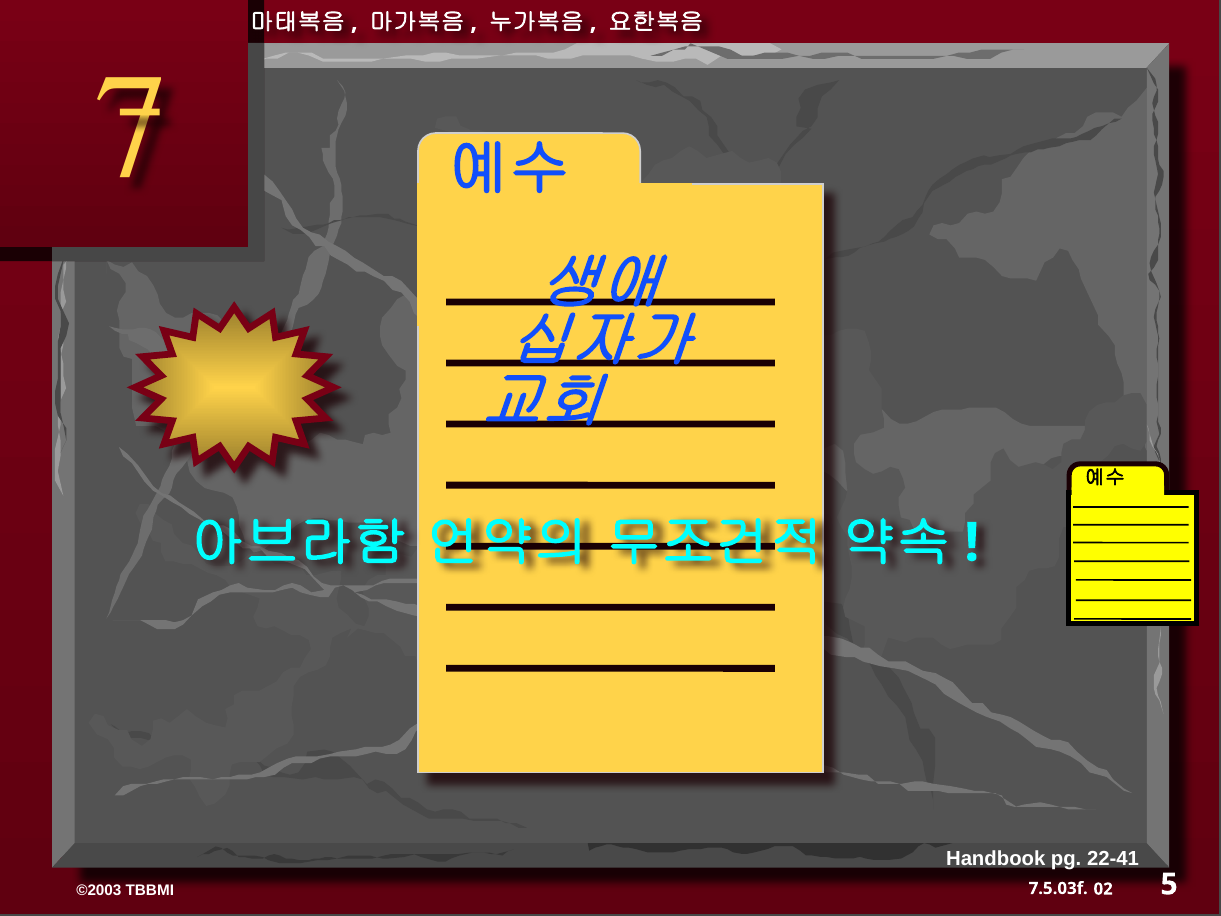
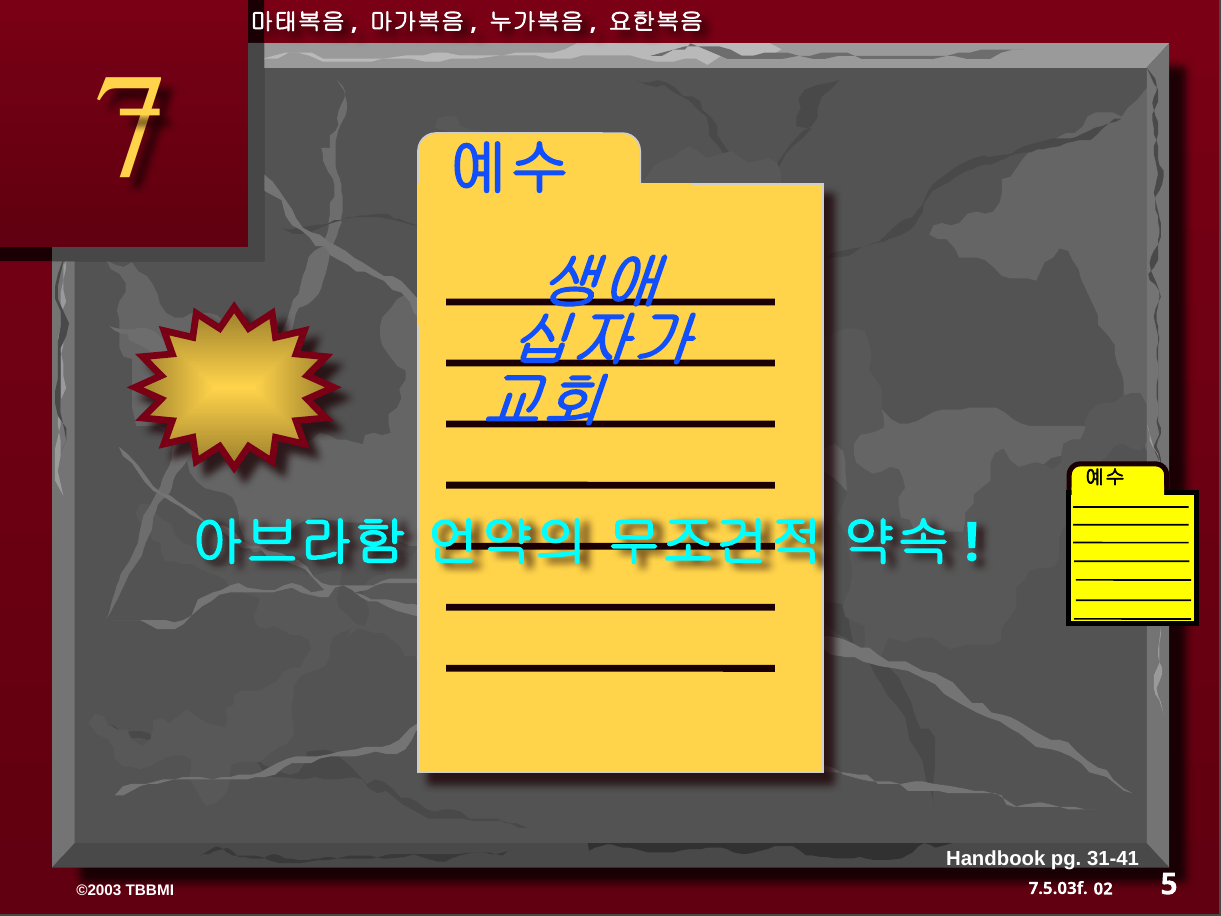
22-41: 22-41 -> 31-41
